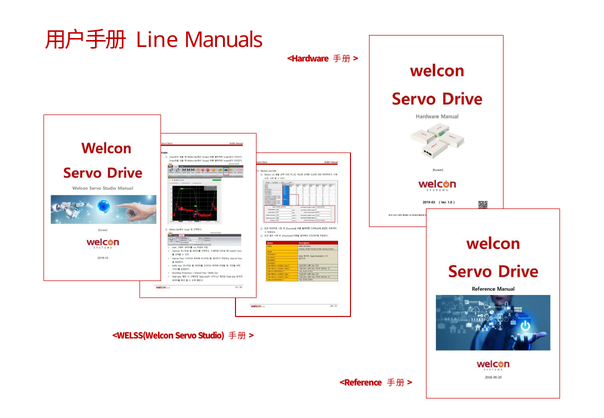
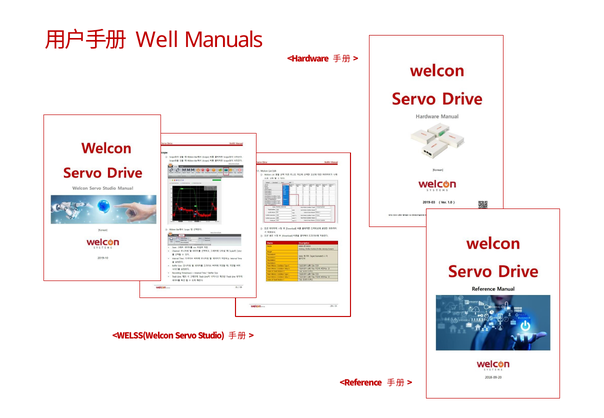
Line: Line -> Well
